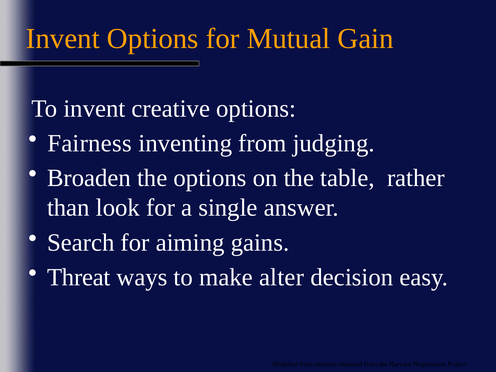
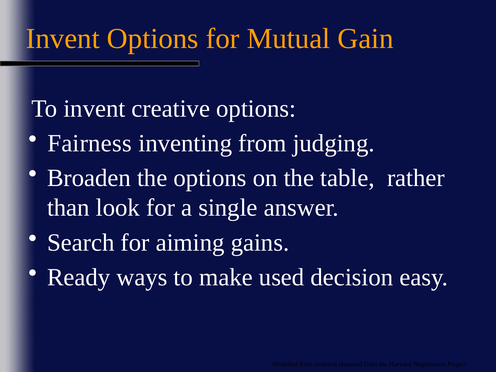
Threat: Threat -> Ready
alter: alter -> used
